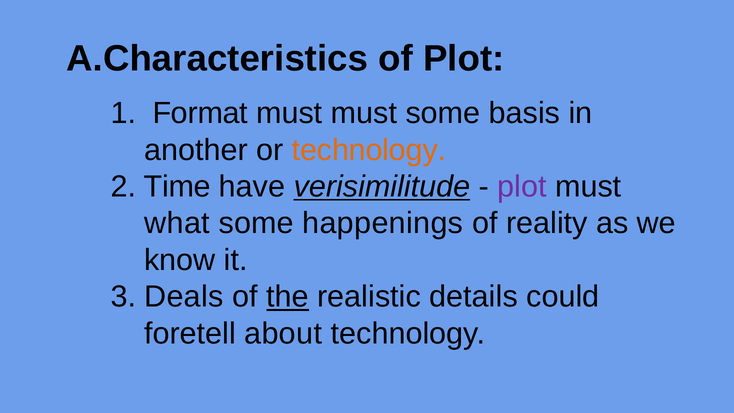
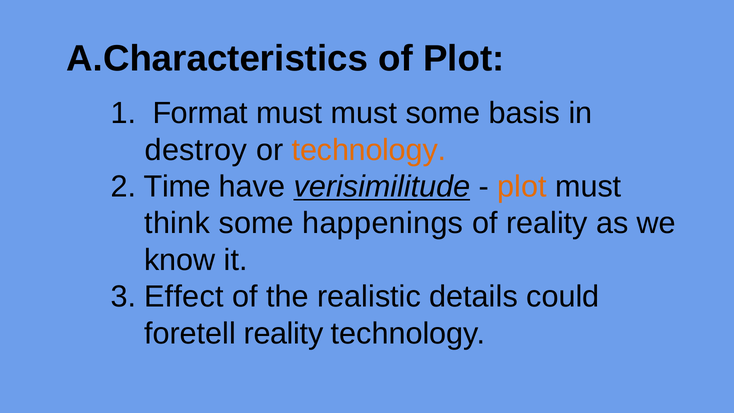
another: another -> destroy
plot at (522, 187) colour: purple -> orange
what: what -> think
Deals: Deals -> Effect
the underline: present -> none
foretell about: about -> reality
